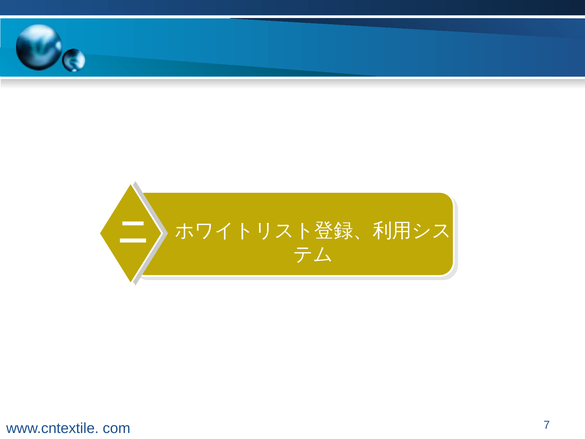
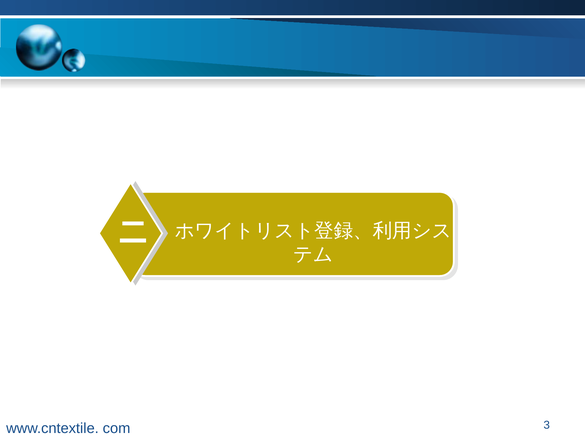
7: 7 -> 3
